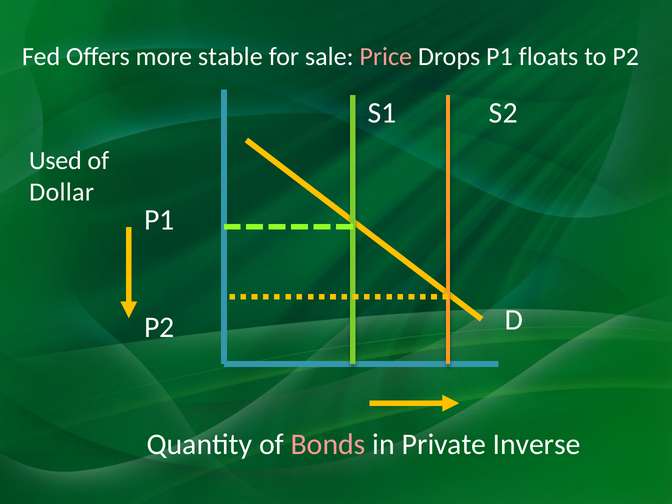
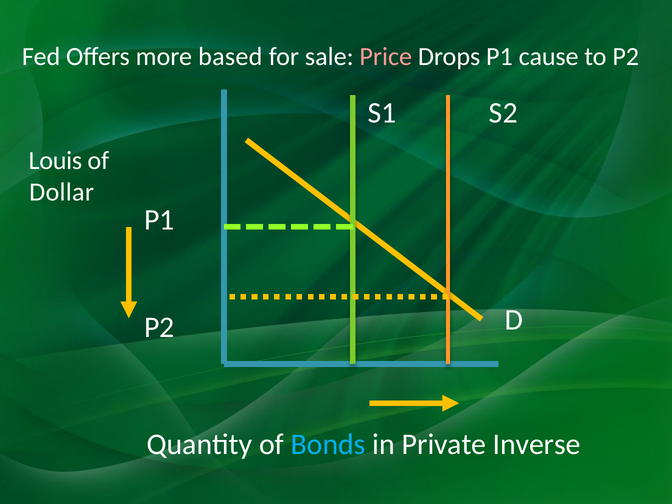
stable: stable -> based
floats: floats -> cause
Used: Used -> Louis
Bonds colour: pink -> light blue
